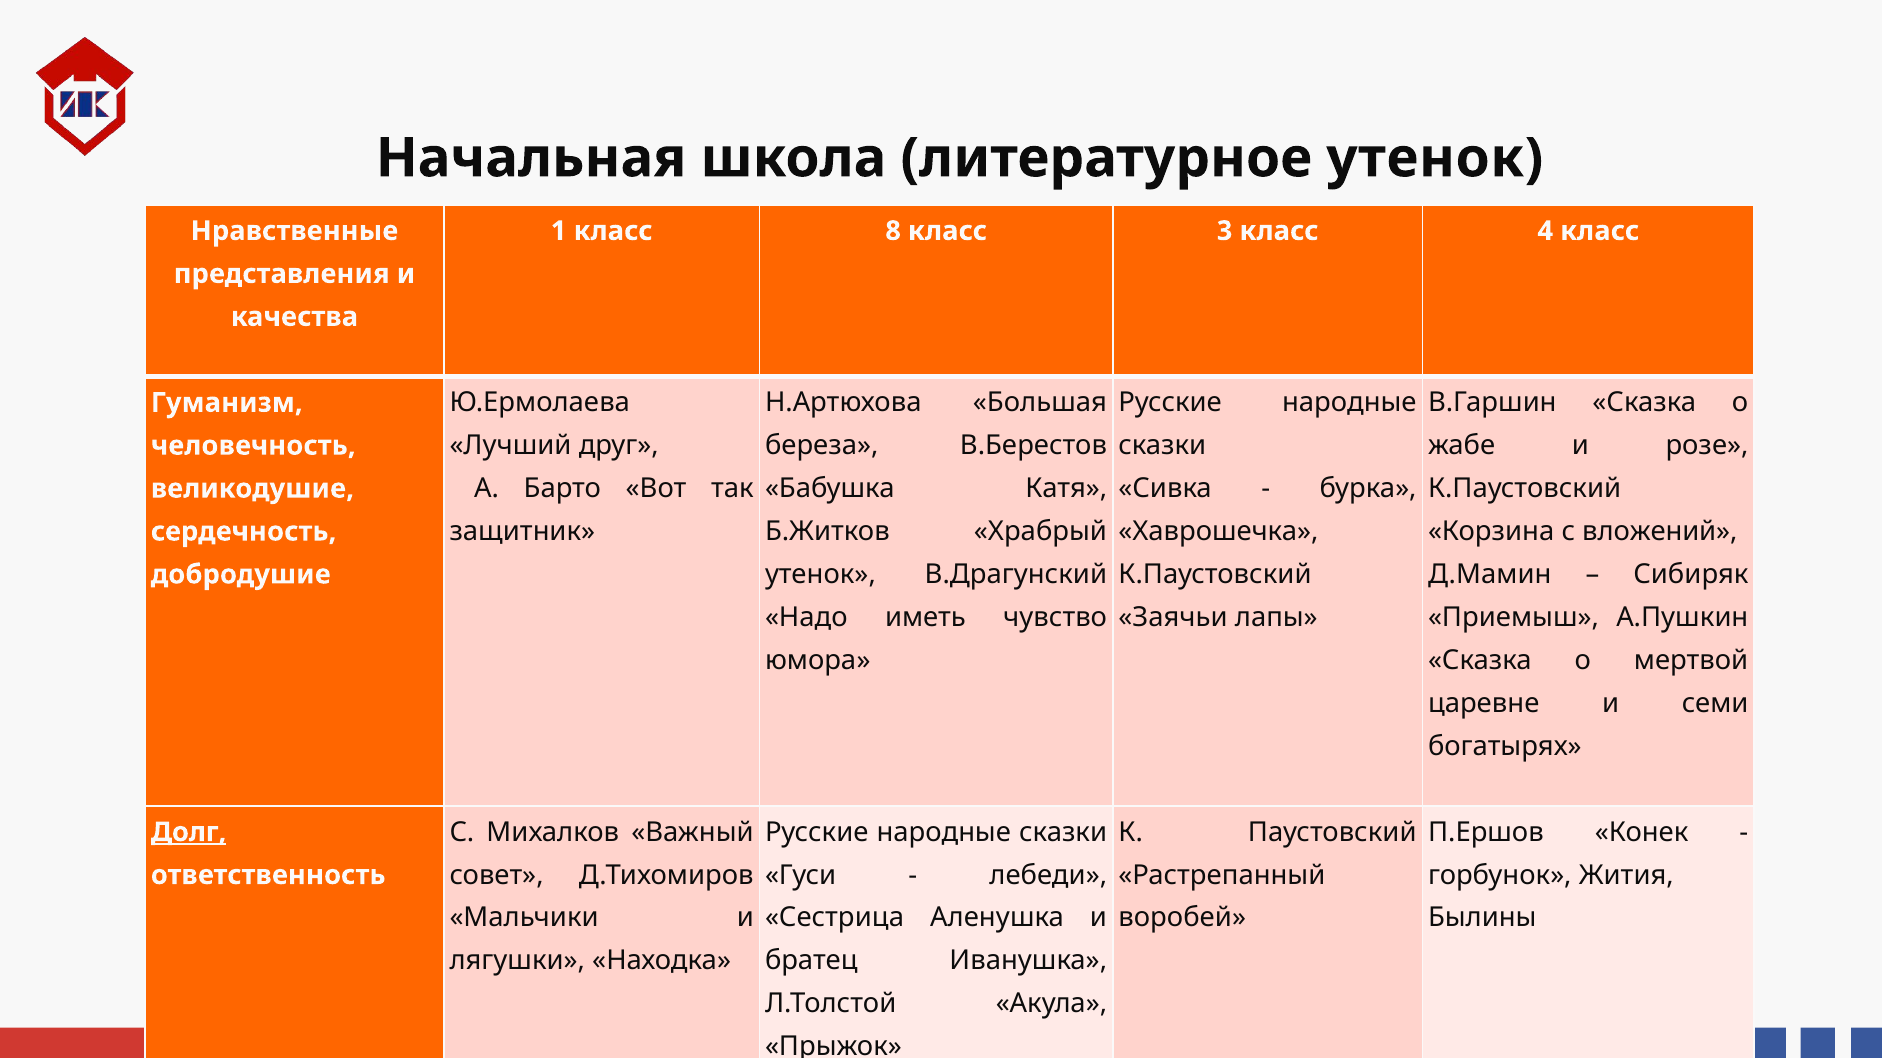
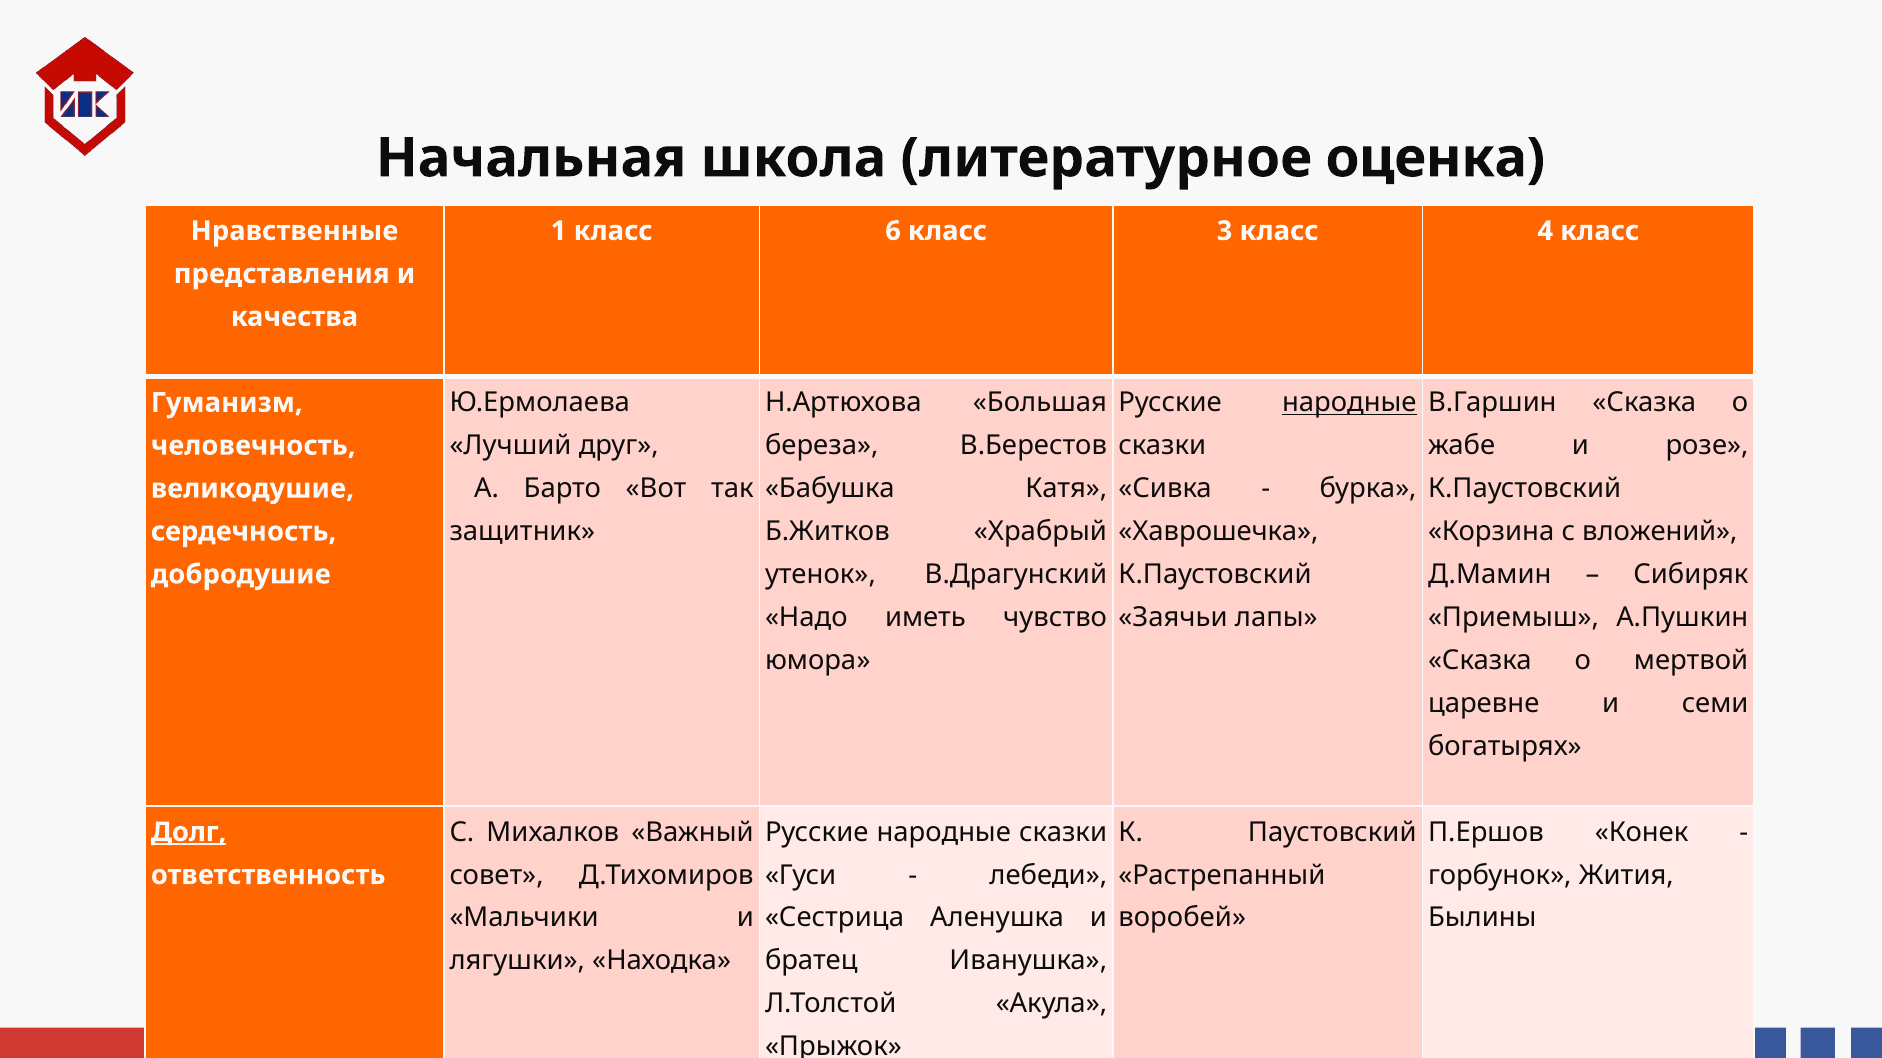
литературное утенок: утенок -> оценка
8: 8 -> 6
народные at (1349, 403) underline: none -> present
